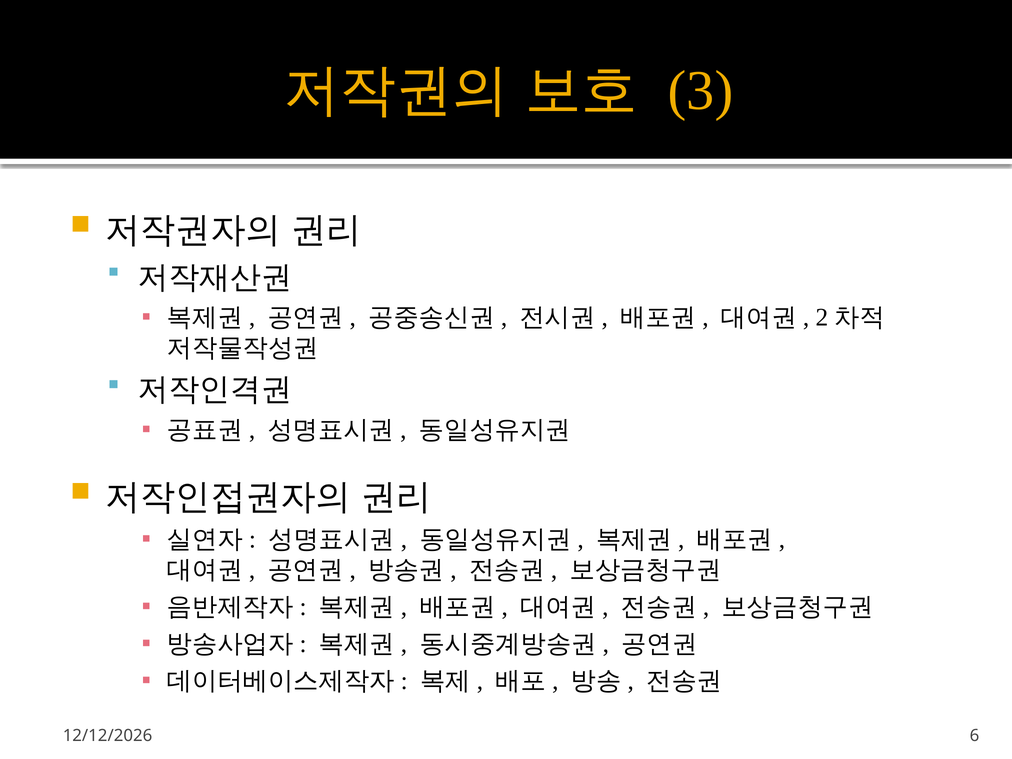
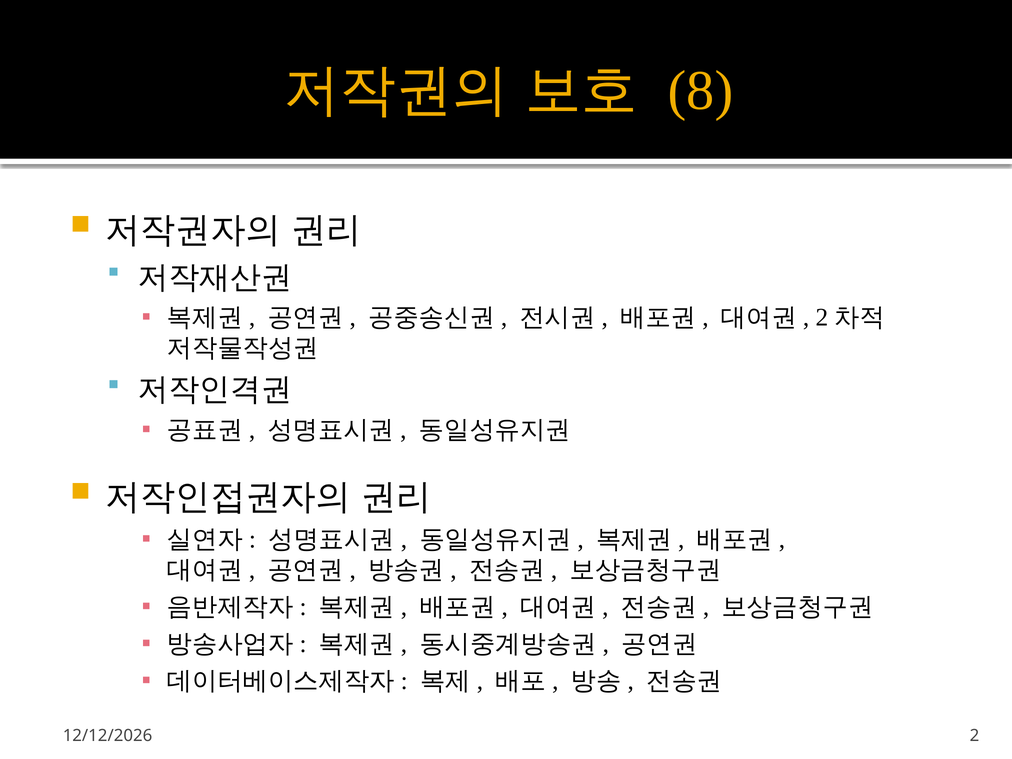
3: 3 -> 8
6: 6 -> 2
